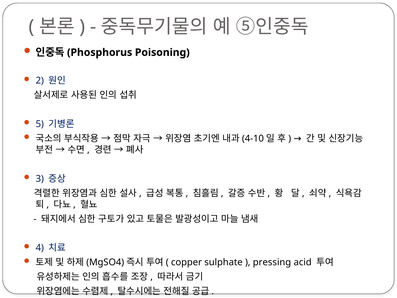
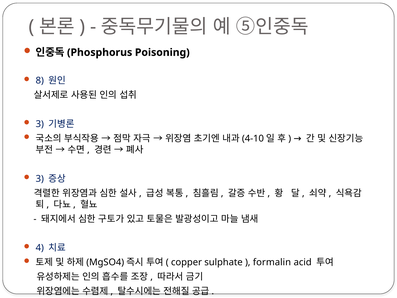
2: 2 -> 8
5 at (40, 124): 5 -> 3
pressing: pressing -> formalin
